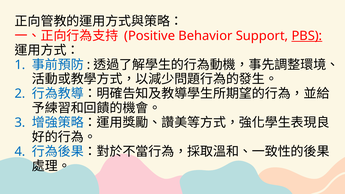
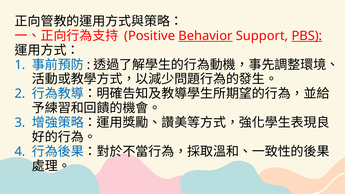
Behavior underline: none -> present
